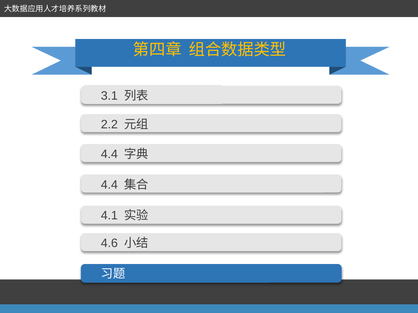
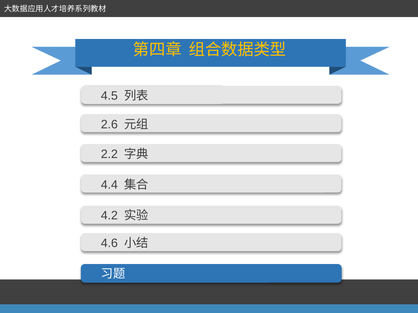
3.1: 3.1 -> 4.5
2.2: 2.2 -> 2.6
4.4 at (109, 155): 4.4 -> 2.2
4.1: 4.1 -> 4.2
